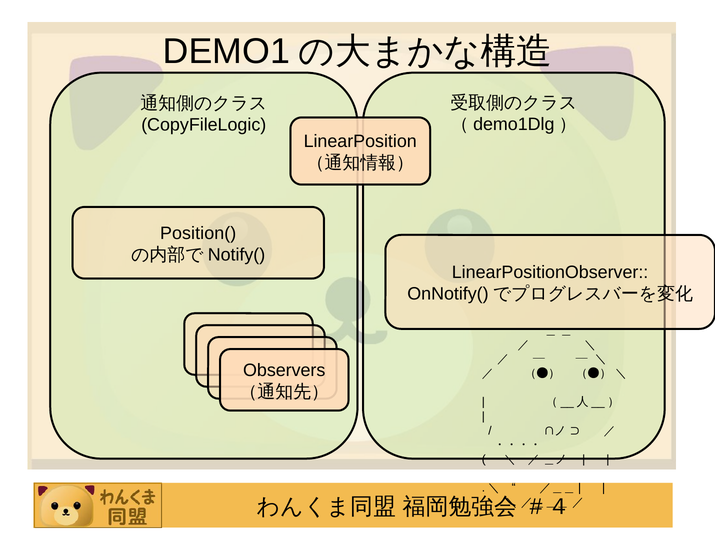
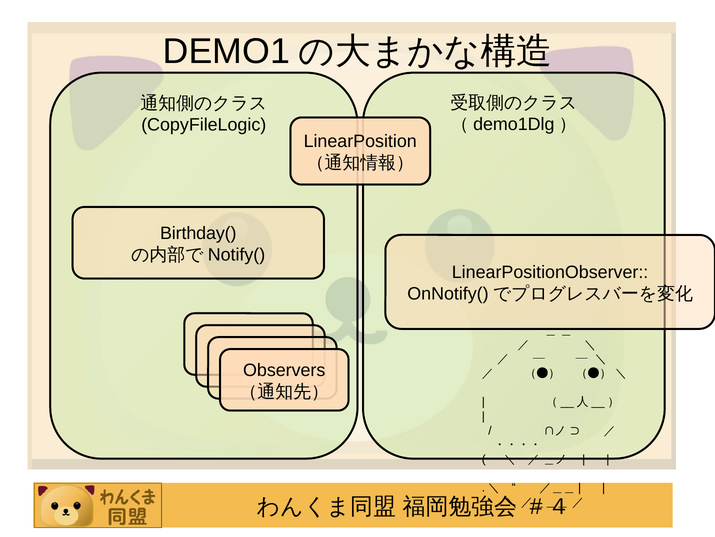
Position(: Position( -> Birthday(
